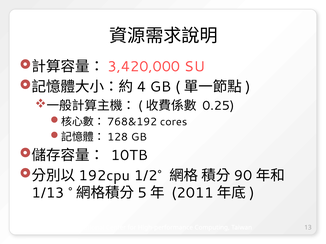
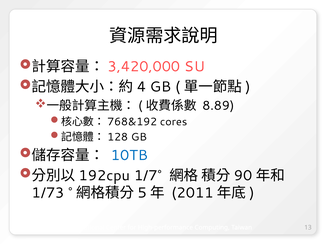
0.25: 0.25 -> 8.89
10TB colour: black -> blue
1/2°: 1/2° -> 1/7°
1/13: 1/13 -> 1/73
